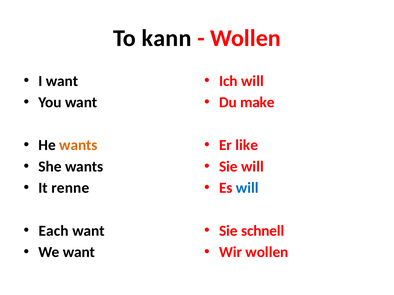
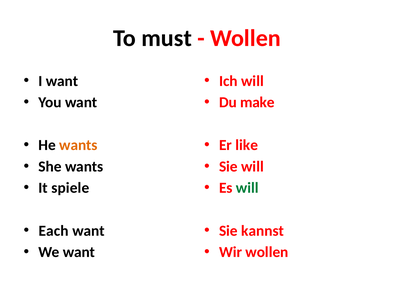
kann: kann -> must
renne: renne -> spiele
will at (247, 188) colour: blue -> green
schnell: schnell -> kannst
